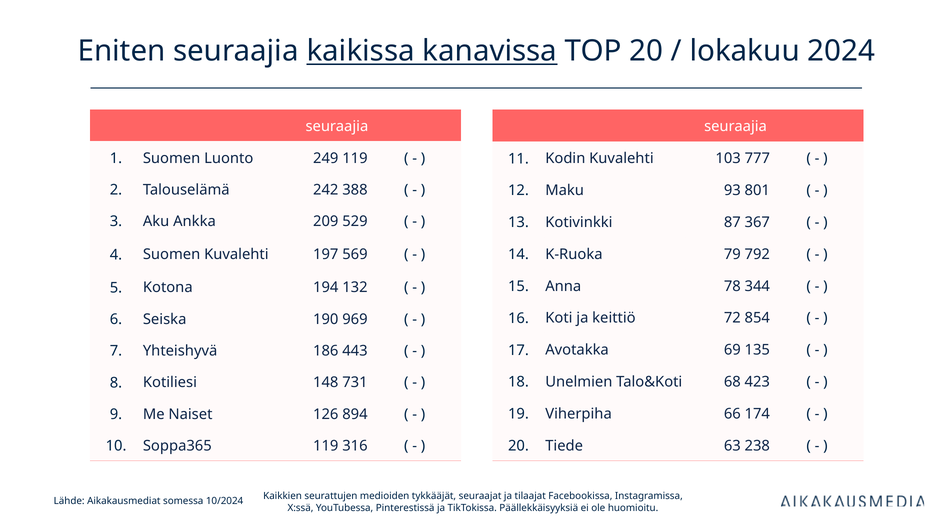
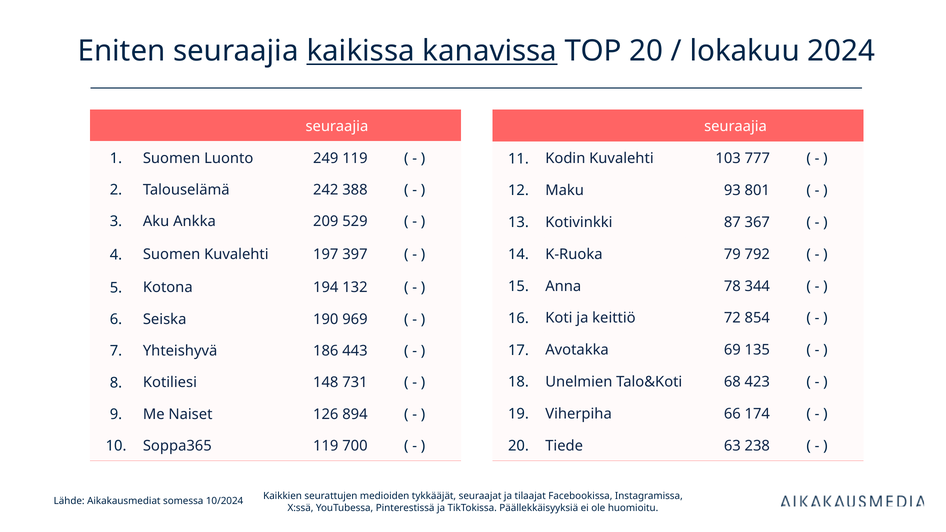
569: 569 -> 397
316: 316 -> 700
